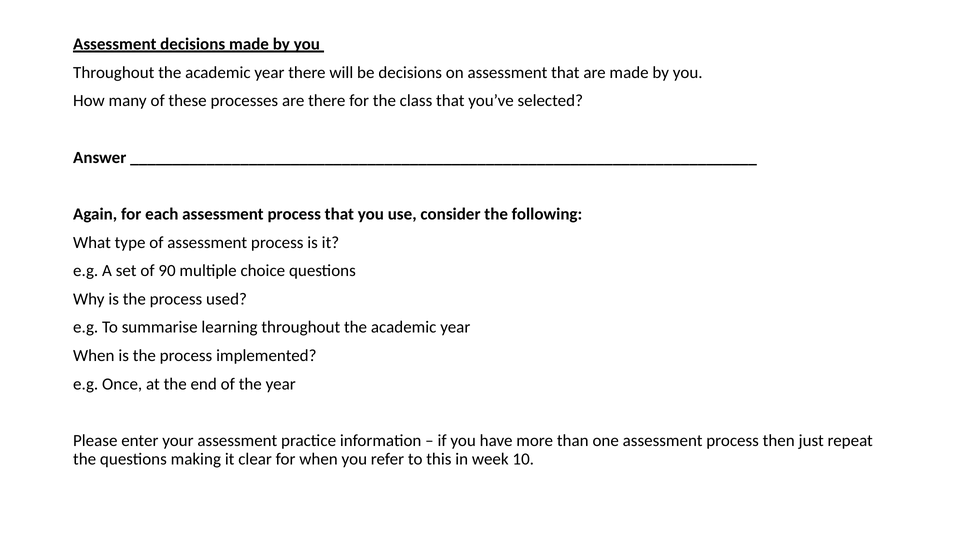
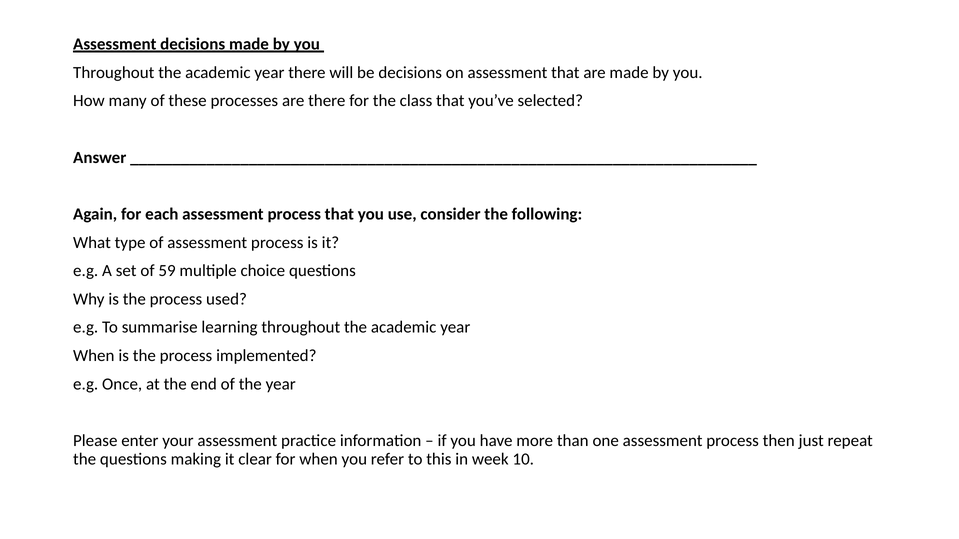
90: 90 -> 59
